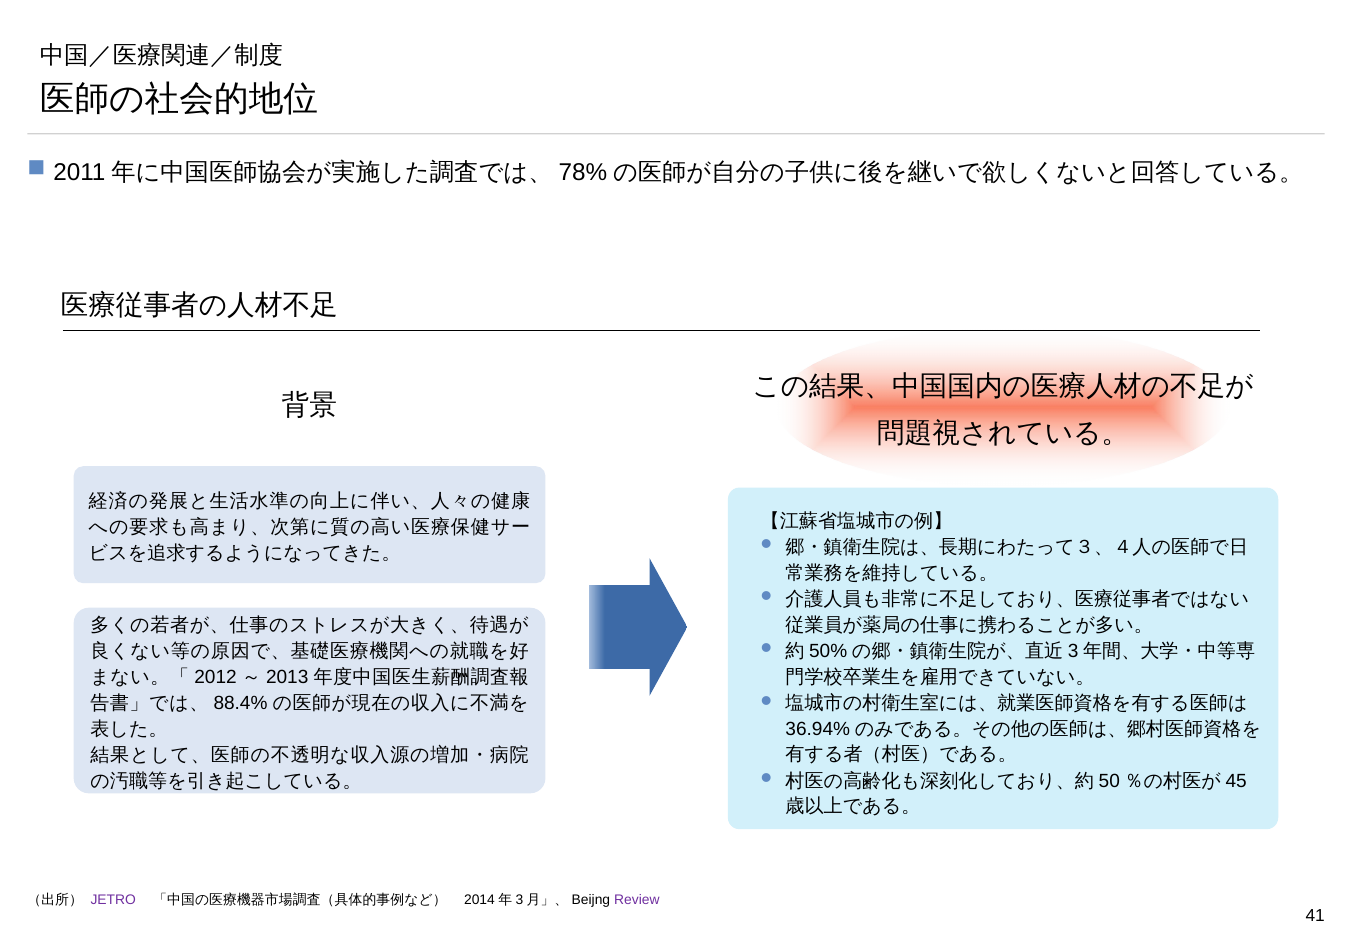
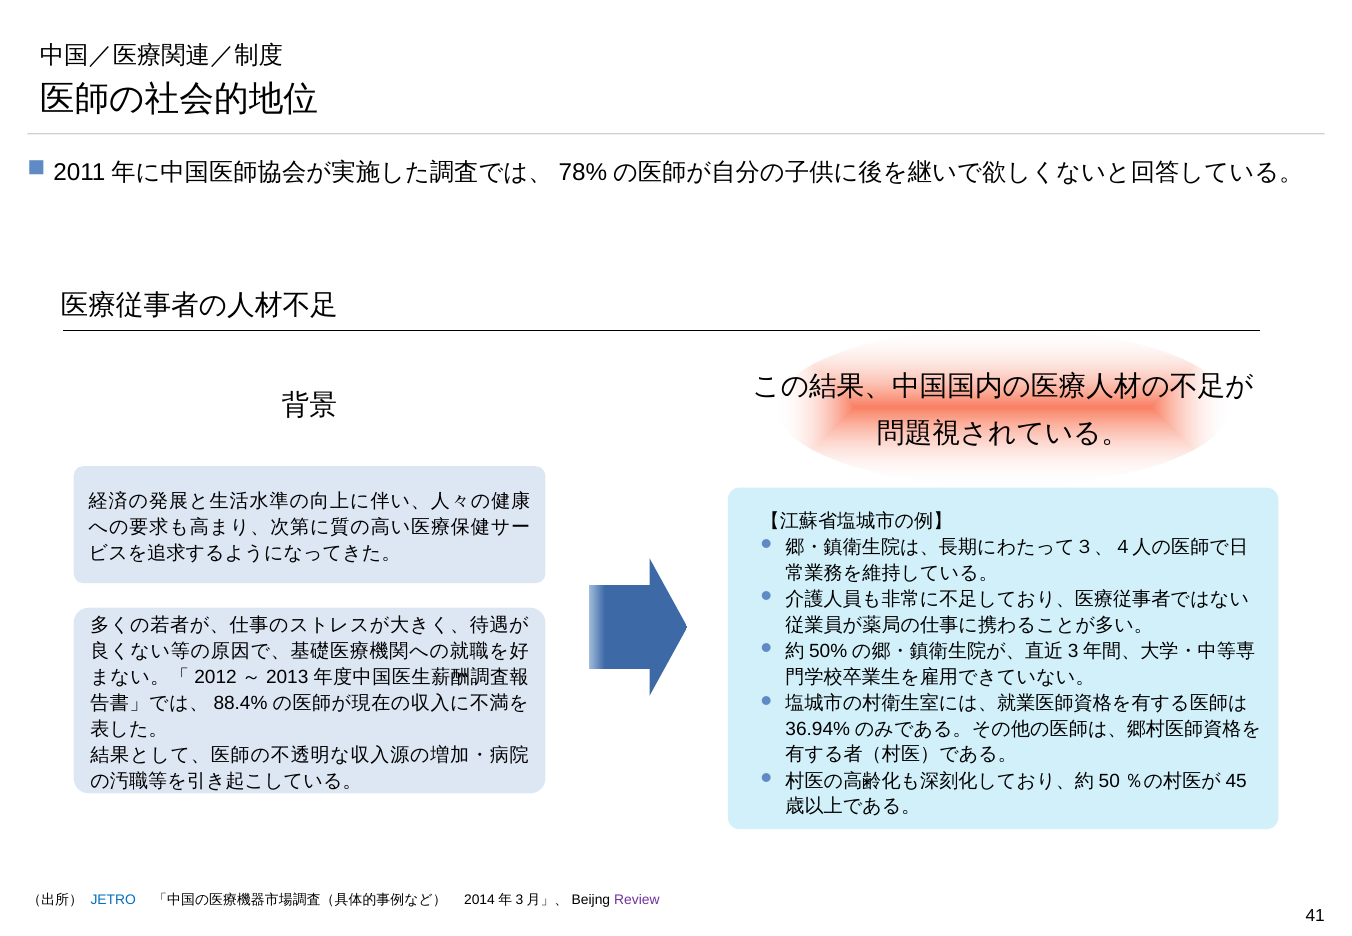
JETRO colour: purple -> blue
